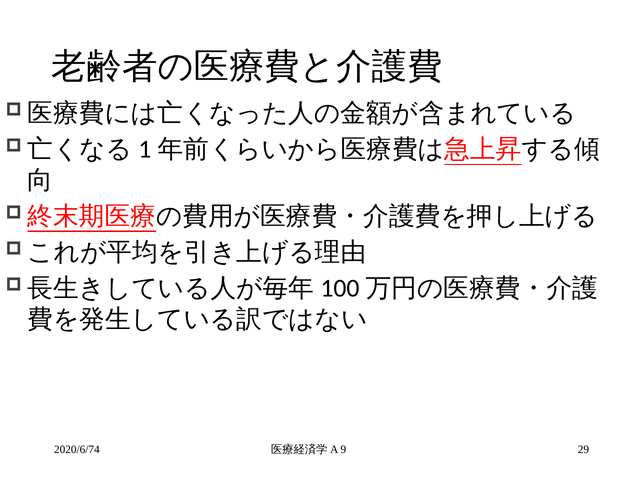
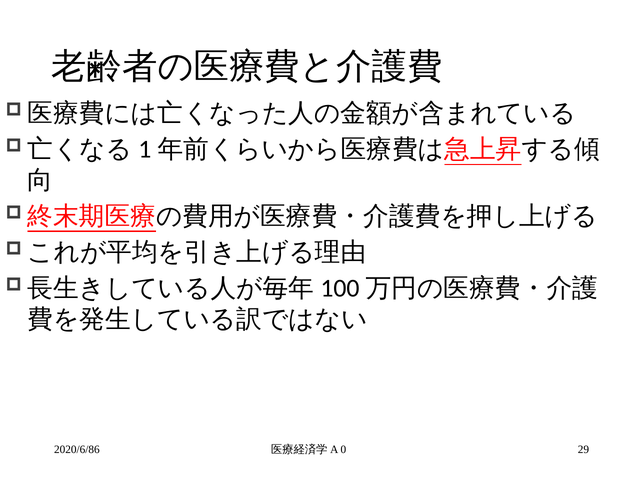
2020/6/74: 2020/6/74 -> 2020/6/86
9: 9 -> 0
